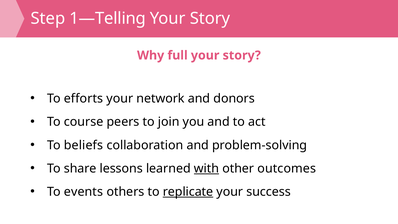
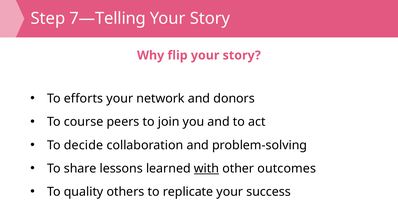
1—Telling: 1—Telling -> 7—Telling
full: full -> flip
beliefs: beliefs -> decide
events: events -> quality
replicate underline: present -> none
